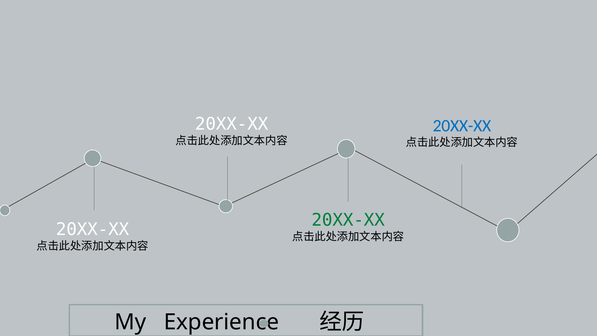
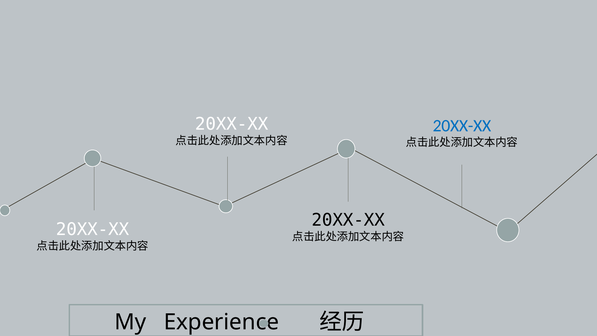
20XX-XX at (348, 220) colour: green -> black
